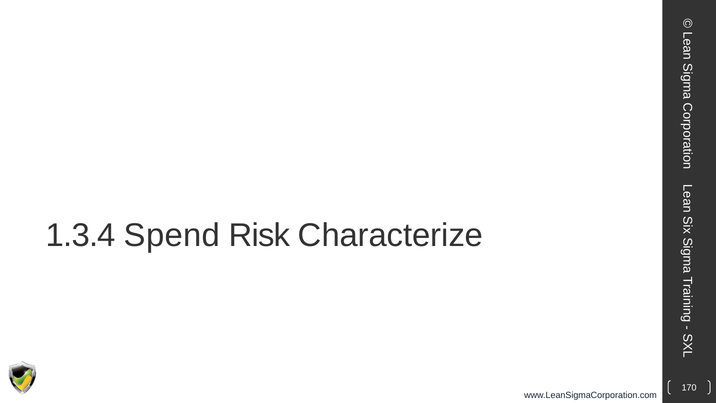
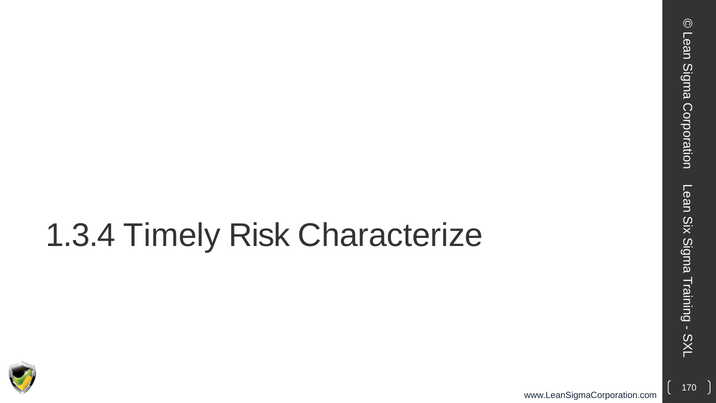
Spend: Spend -> Timely
